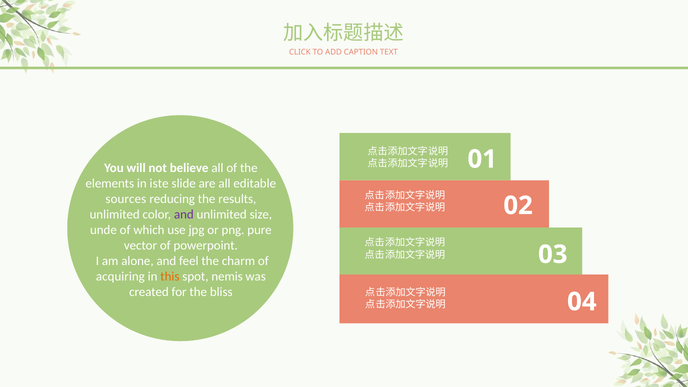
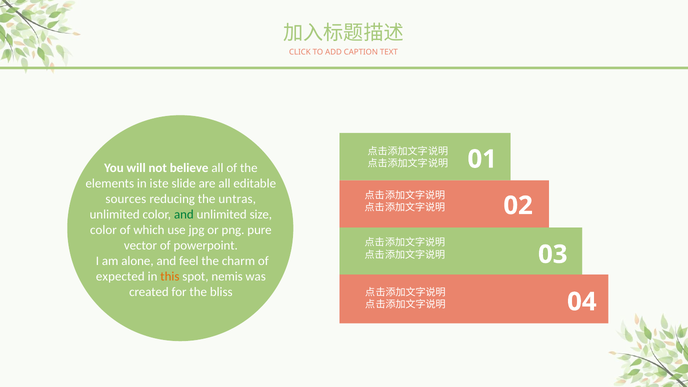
results: results -> untras
and at (184, 215) colour: purple -> green
unde at (103, 230): unde -> color
acquiring: acquiring -> expected
